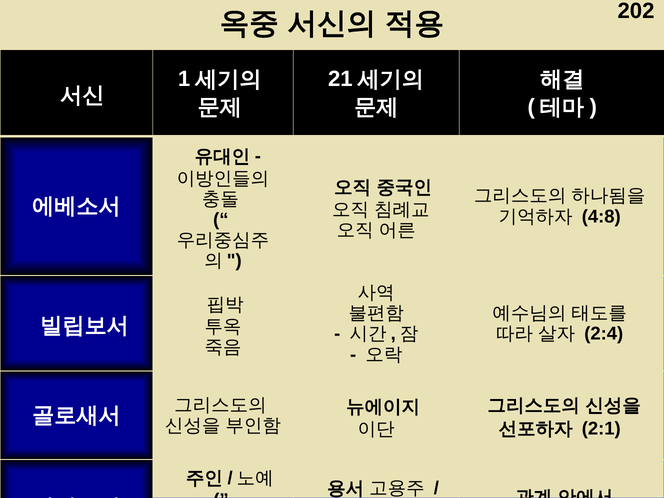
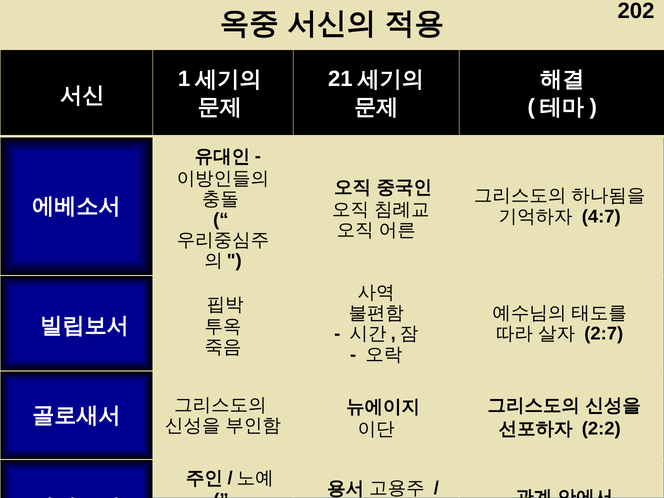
4:8: 4:8 -> 4:7
2:4: 2:4 -> 2:7
2:1: 2:1 -> 2:2
